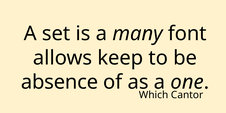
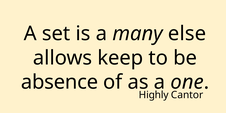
font: font -> else
Which: Which -> Highly
